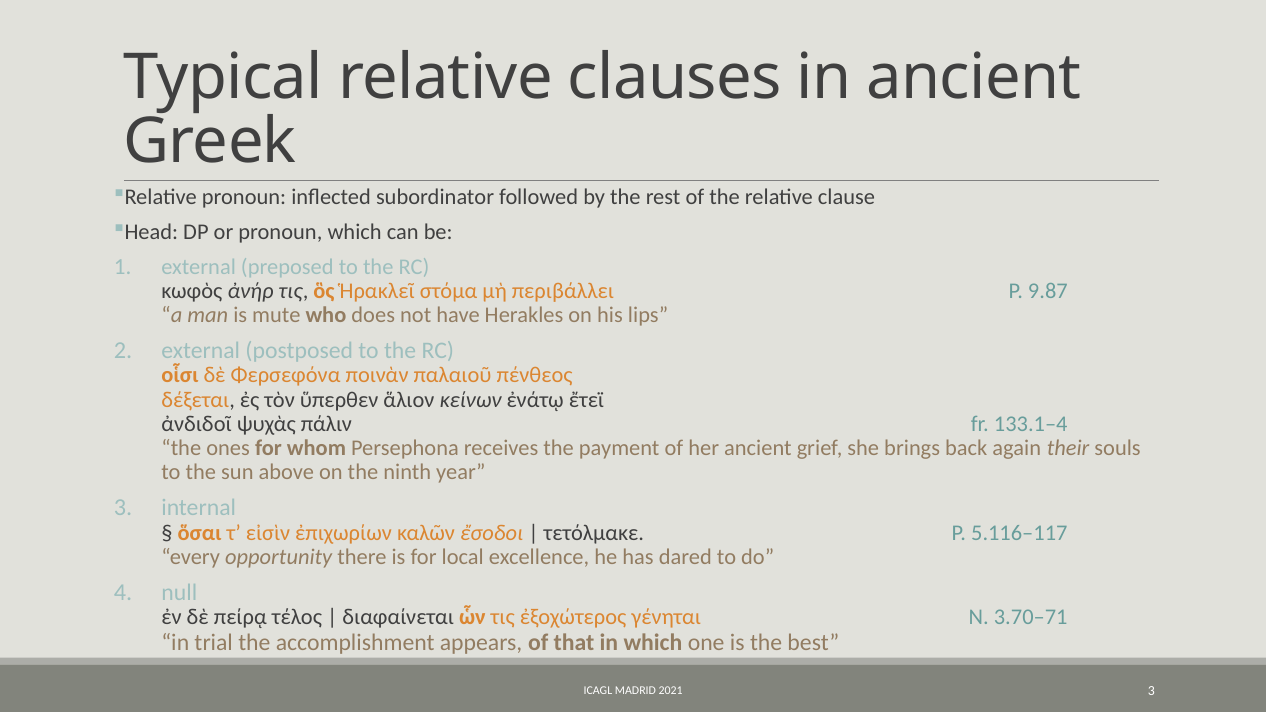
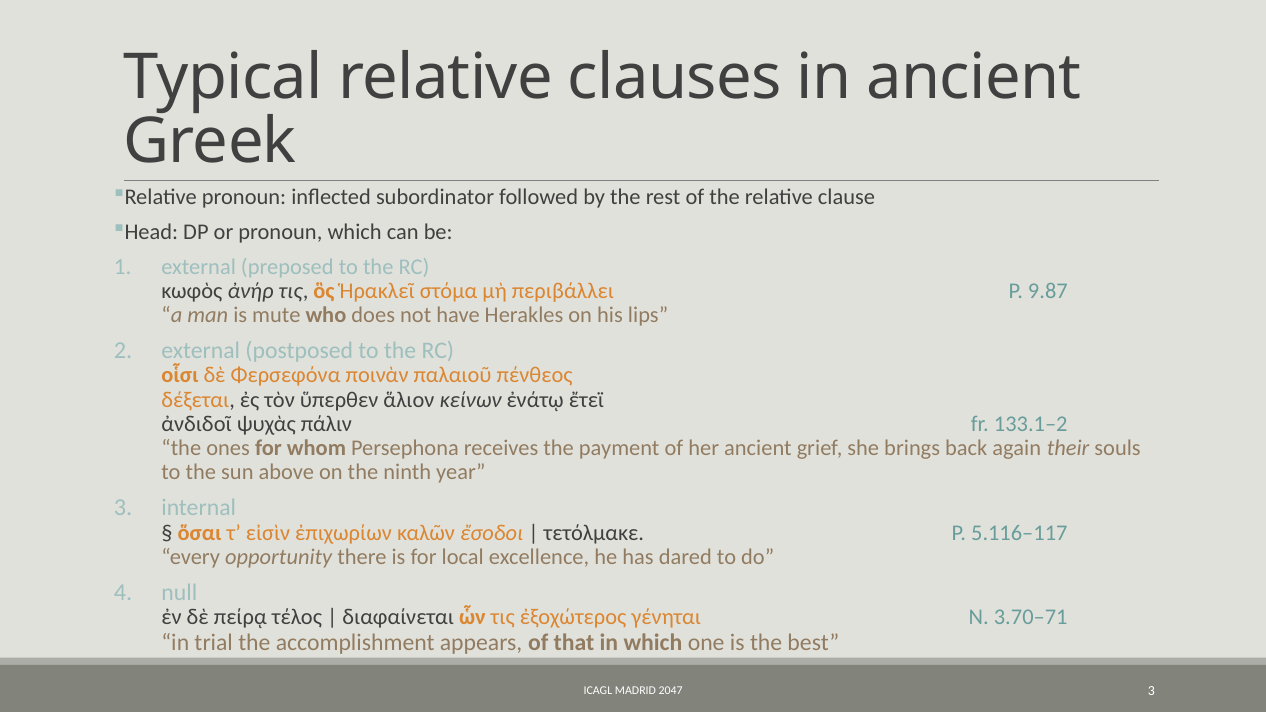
133.1–4: 133.1–4 -> 133.1–2
2021: 2021 -> 2047
